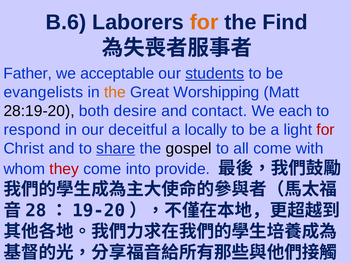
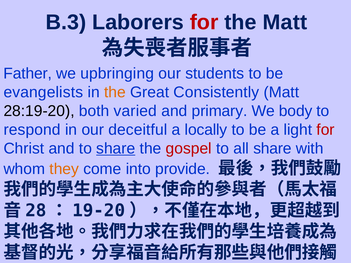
B.6: B.6 -> B.3
for at (204, 22) colour: orange -> red
the Find: Find -> Matt
acceptable: acceptable -> upbringing
students underline: present -> none
Worshipping: Worshipping -> Consistently
desire: desire -> varied
contact: contact -> primary
each: each -> body
gospel colour: black -> red
all come: come -> share
they colour: red -> orange
